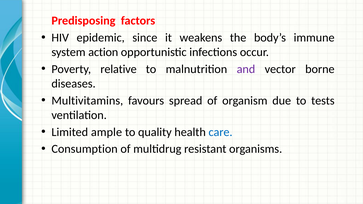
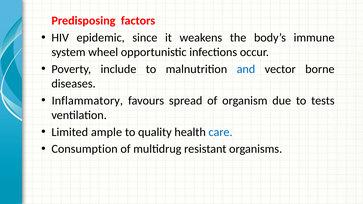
action: action -> wheel
relative: relative -> include
and colour: purple -> blue
Multivitamins: Multivitamins -> Inflammatory
